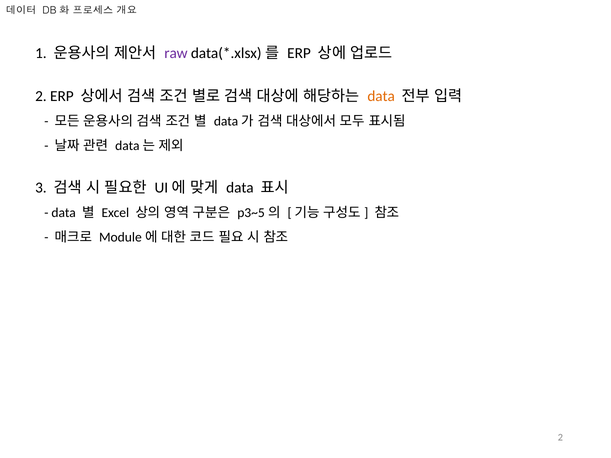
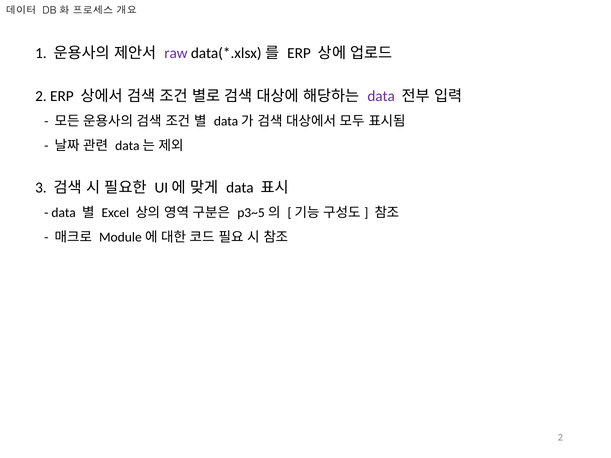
data at (381, 96) colour: orange -> purple
